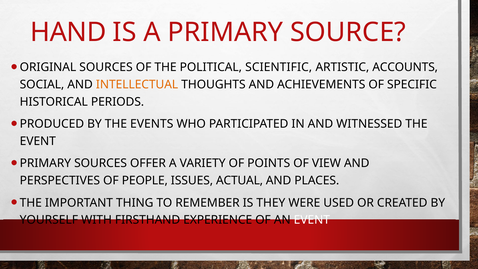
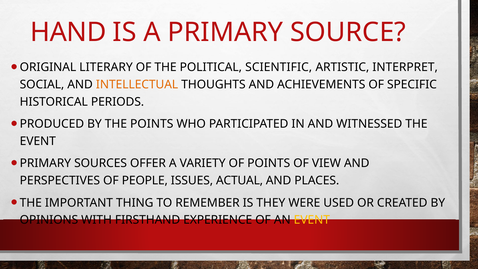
ORIGINAL SOURCES: SOURCES -> LITERARY
ACCOUNTS: ACCOUNTS -> INTERPRET
THE EVENTS: EVENTS -> POINTS
YOURSELF: YOURSELF -> OPINIONS
EVENT at (312, 220) colour: white -> yellow
